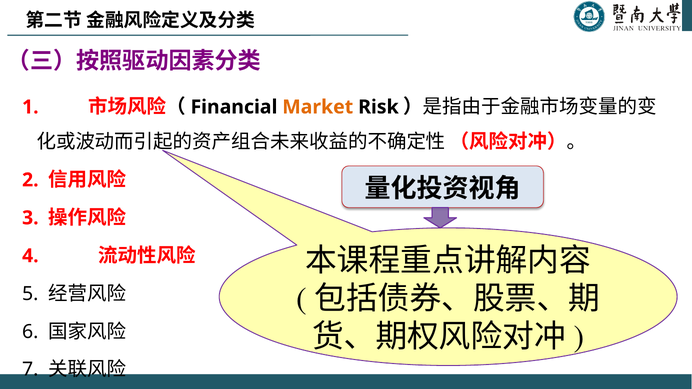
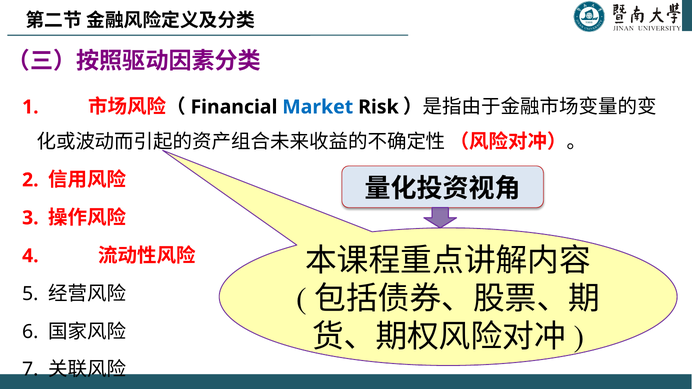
Market colour: orange -> blue
